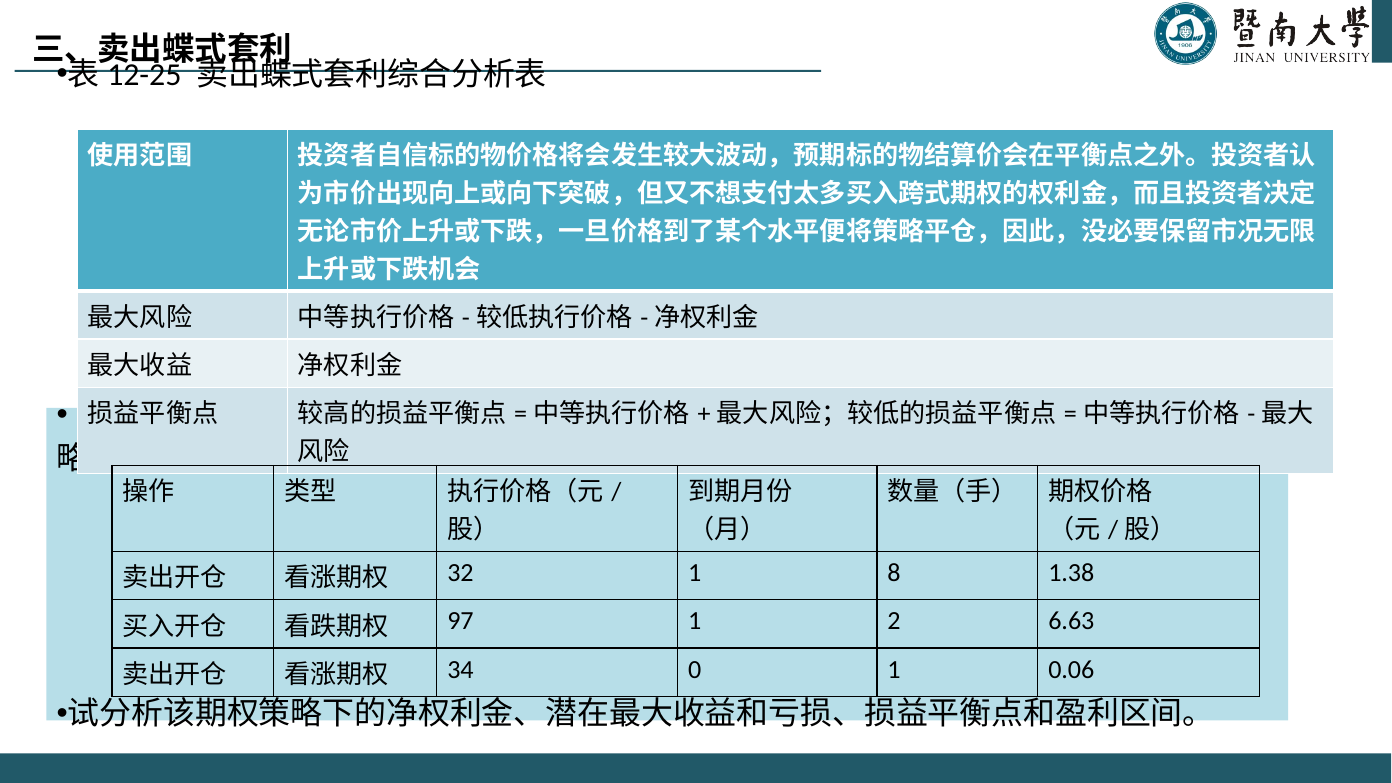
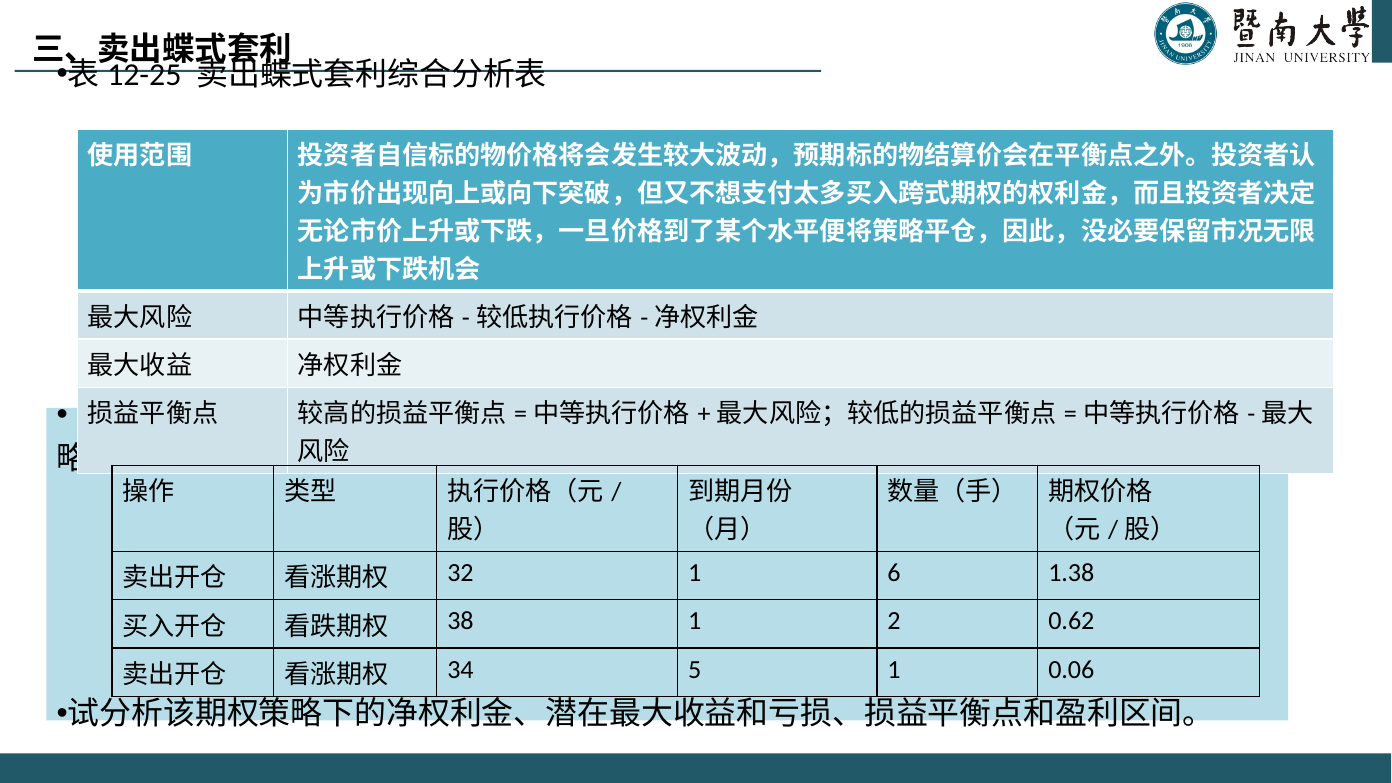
8: 8 -> 6
97: 97 -> 38
6.63: 6.63 -> 0.62
0: 0 -> 5
